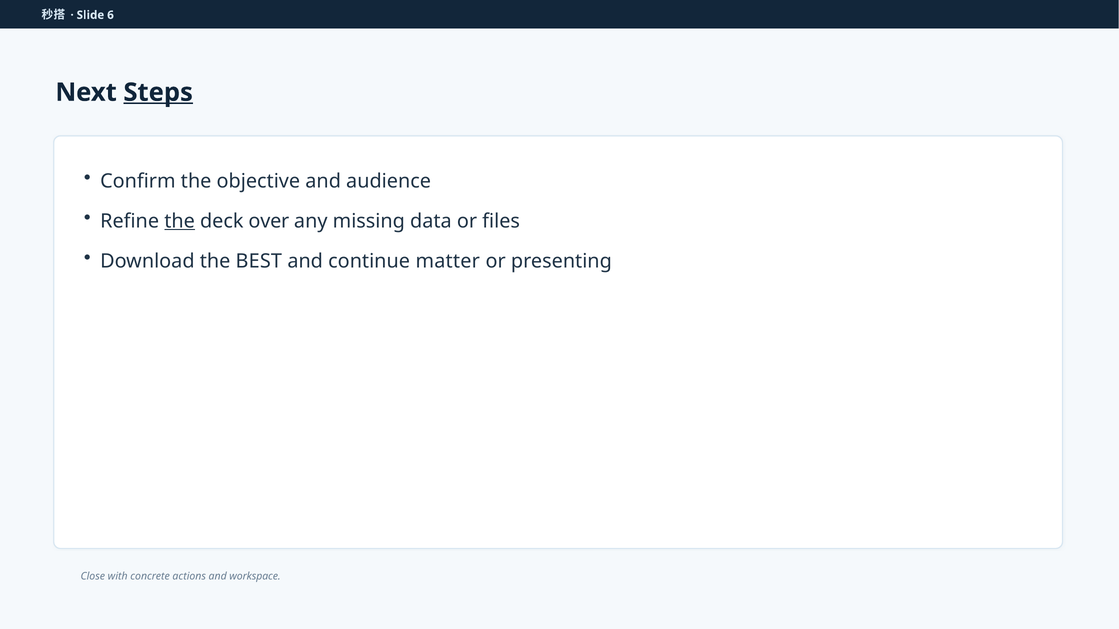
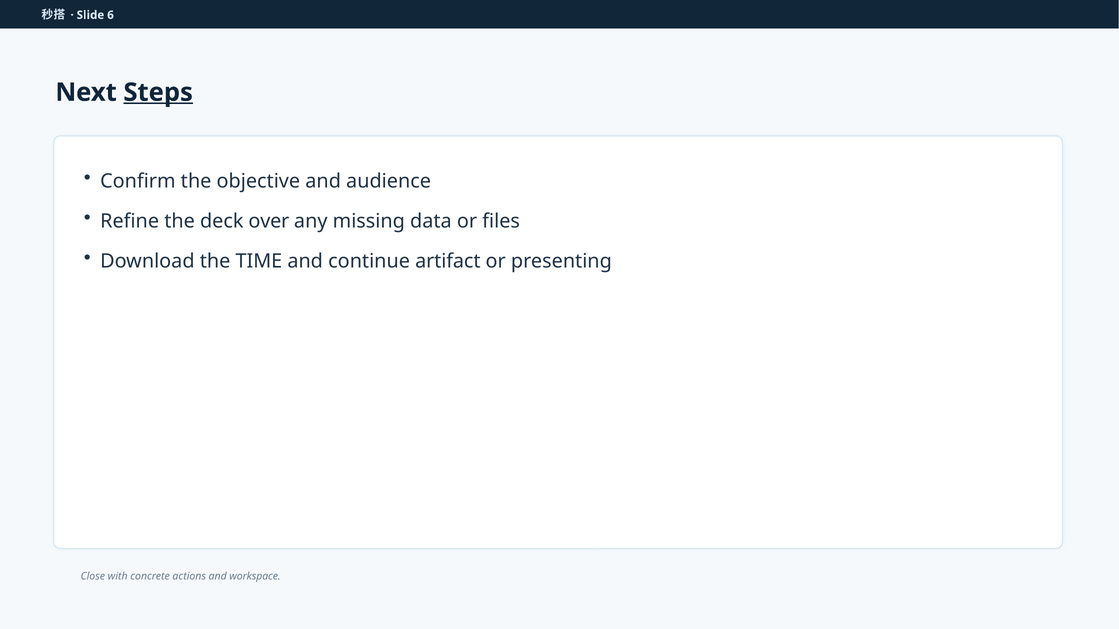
the at (180, 221) underline: present -> none
BEST: BEST -> TIME
matter: matter -> artifact
